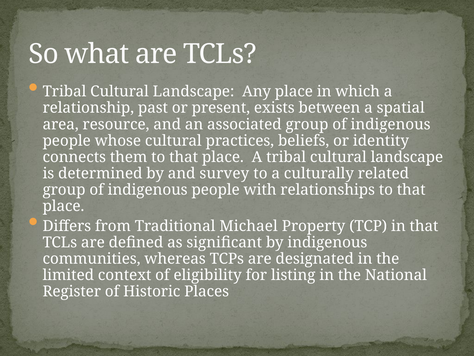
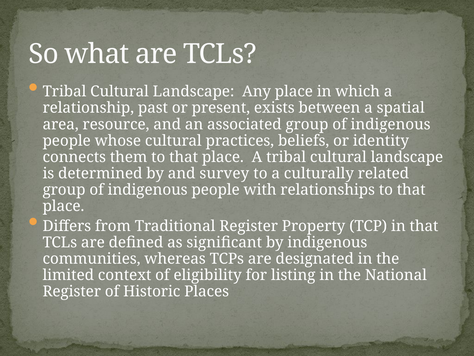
Traditional Michael: Michael -> Register
